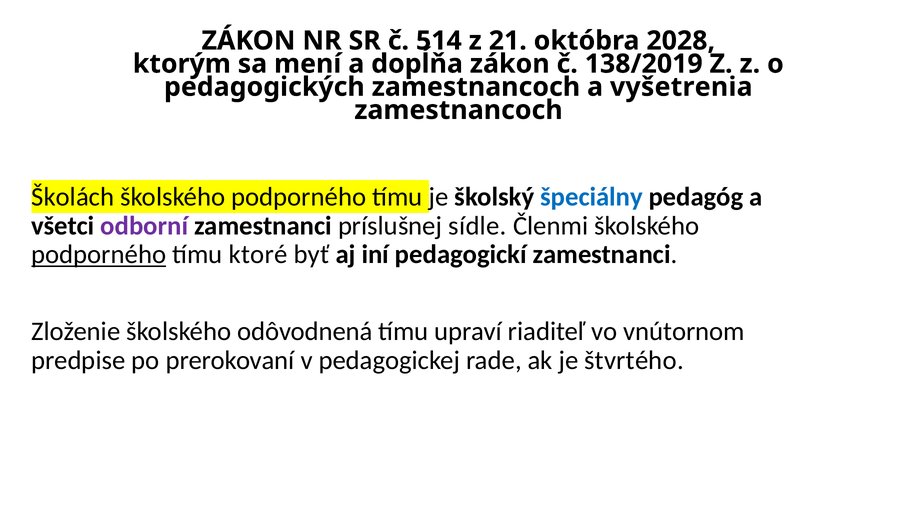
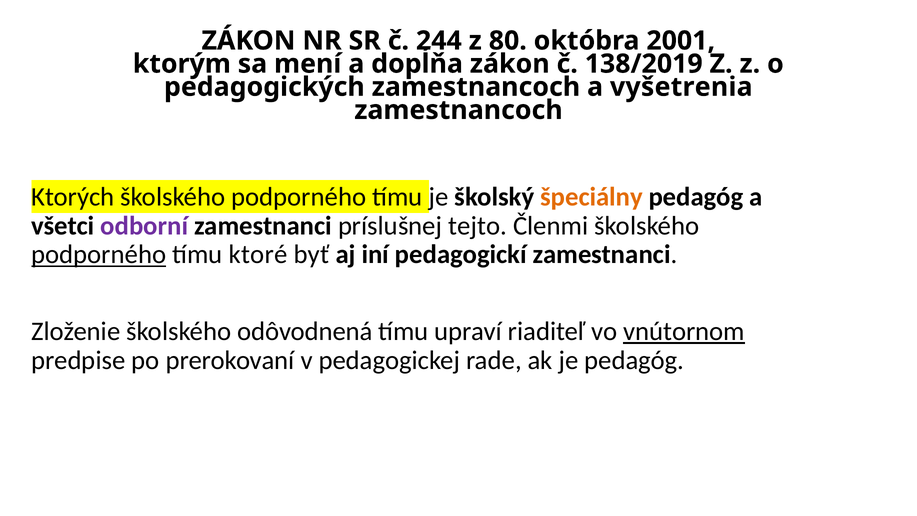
514: 514 -> 244
21: 21 -> 80
2028: 2028 -> 2001
Školách: Školách -> Ktorých
špeciálny colour: blue -> orange
sídle: sídle -> tejto
vnútornom underline: none -> present
je štvrtého: štvrtého -> pedagóg
